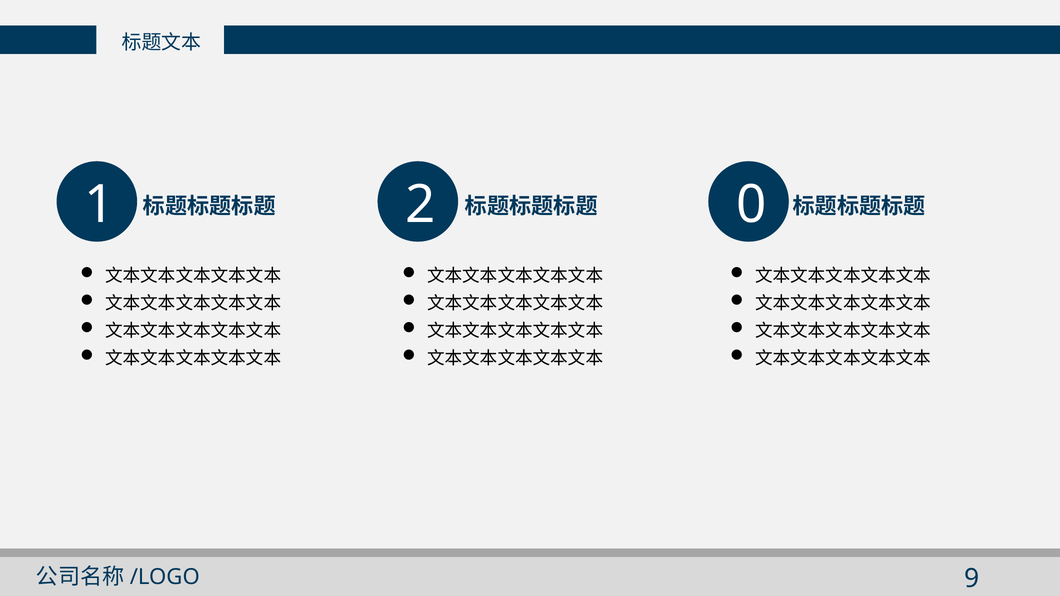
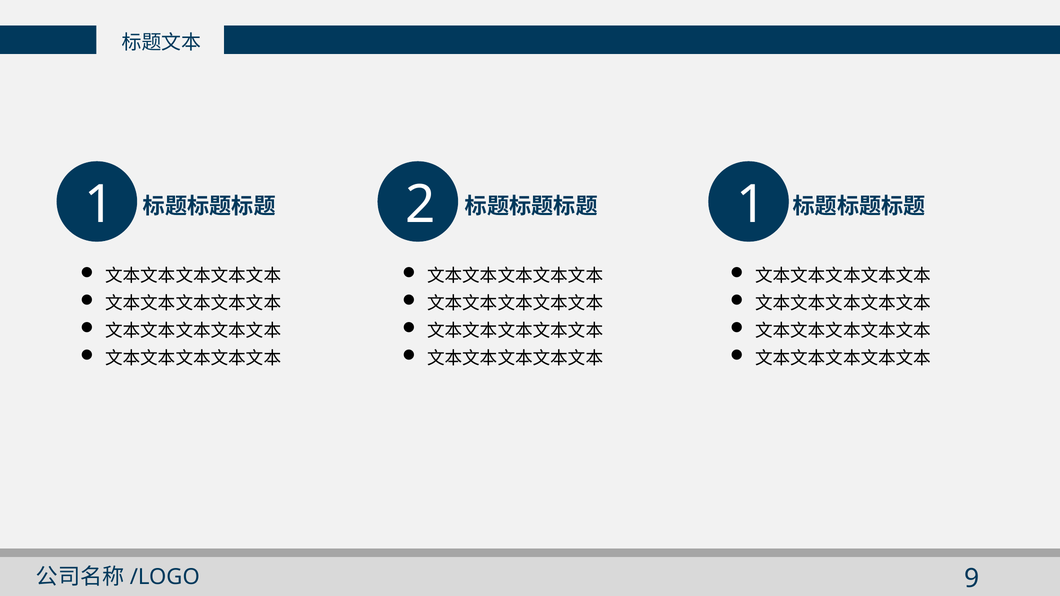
2 0: 0 -> 1
